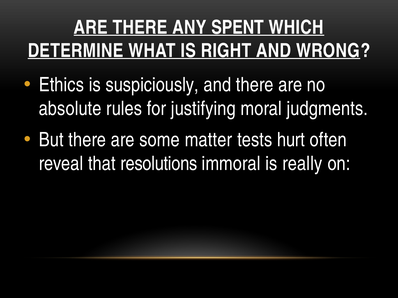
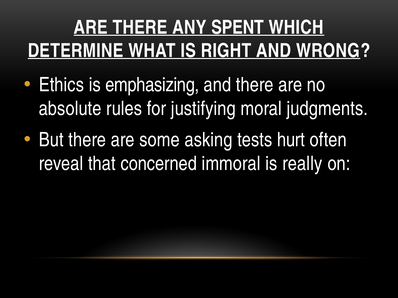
suspiciously: suspiciously -> emphasizing
matter: matter -> asking
resolutions: resolutions -> concerned
